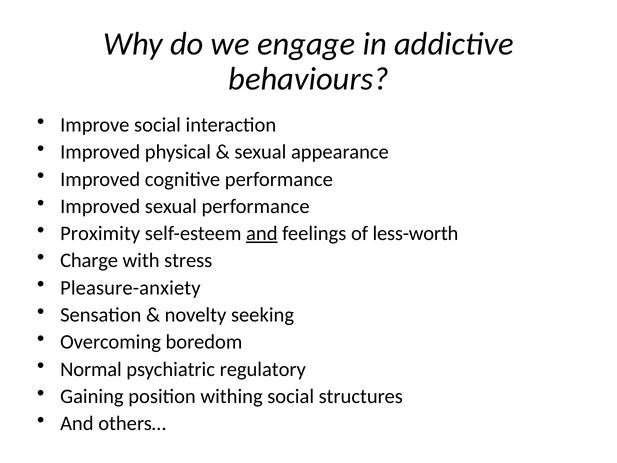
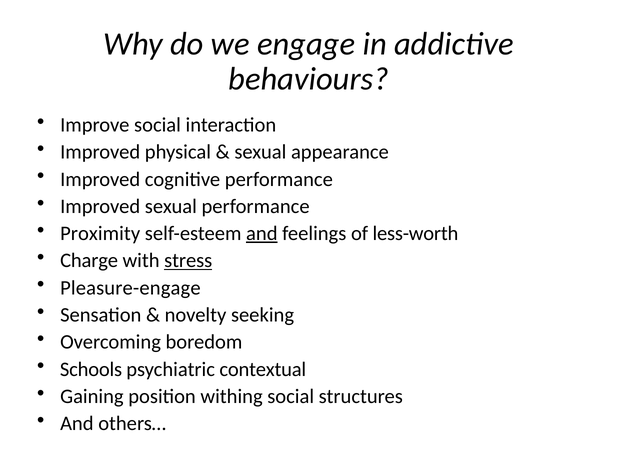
stress underline: none -> present
Pleasure-anxiety: Pleasure-anxiety -> Pleasure-engage
Normal: Normal -> Schools
regulatory: regulatory -> contextual
